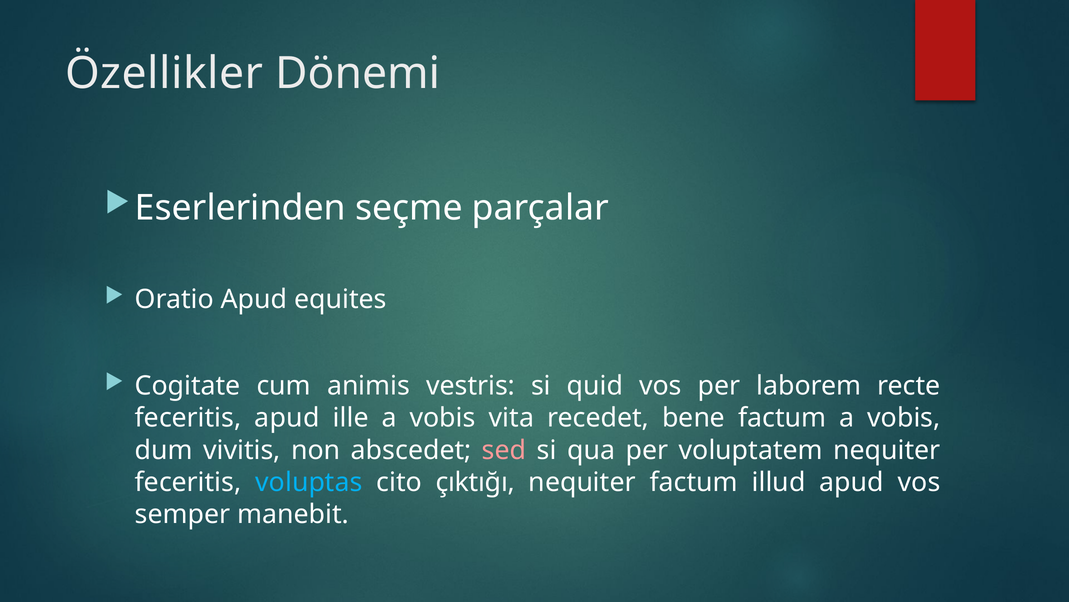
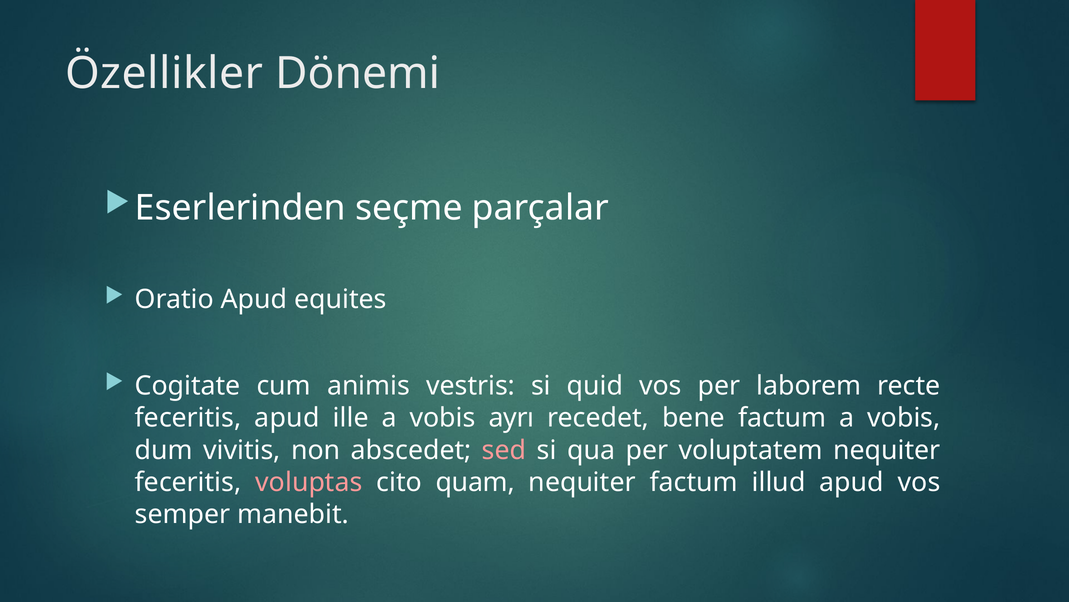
vita: vita -> ayrı
voluptas colour: light blue -> pink
çıktığı: çıktığı -> quam
